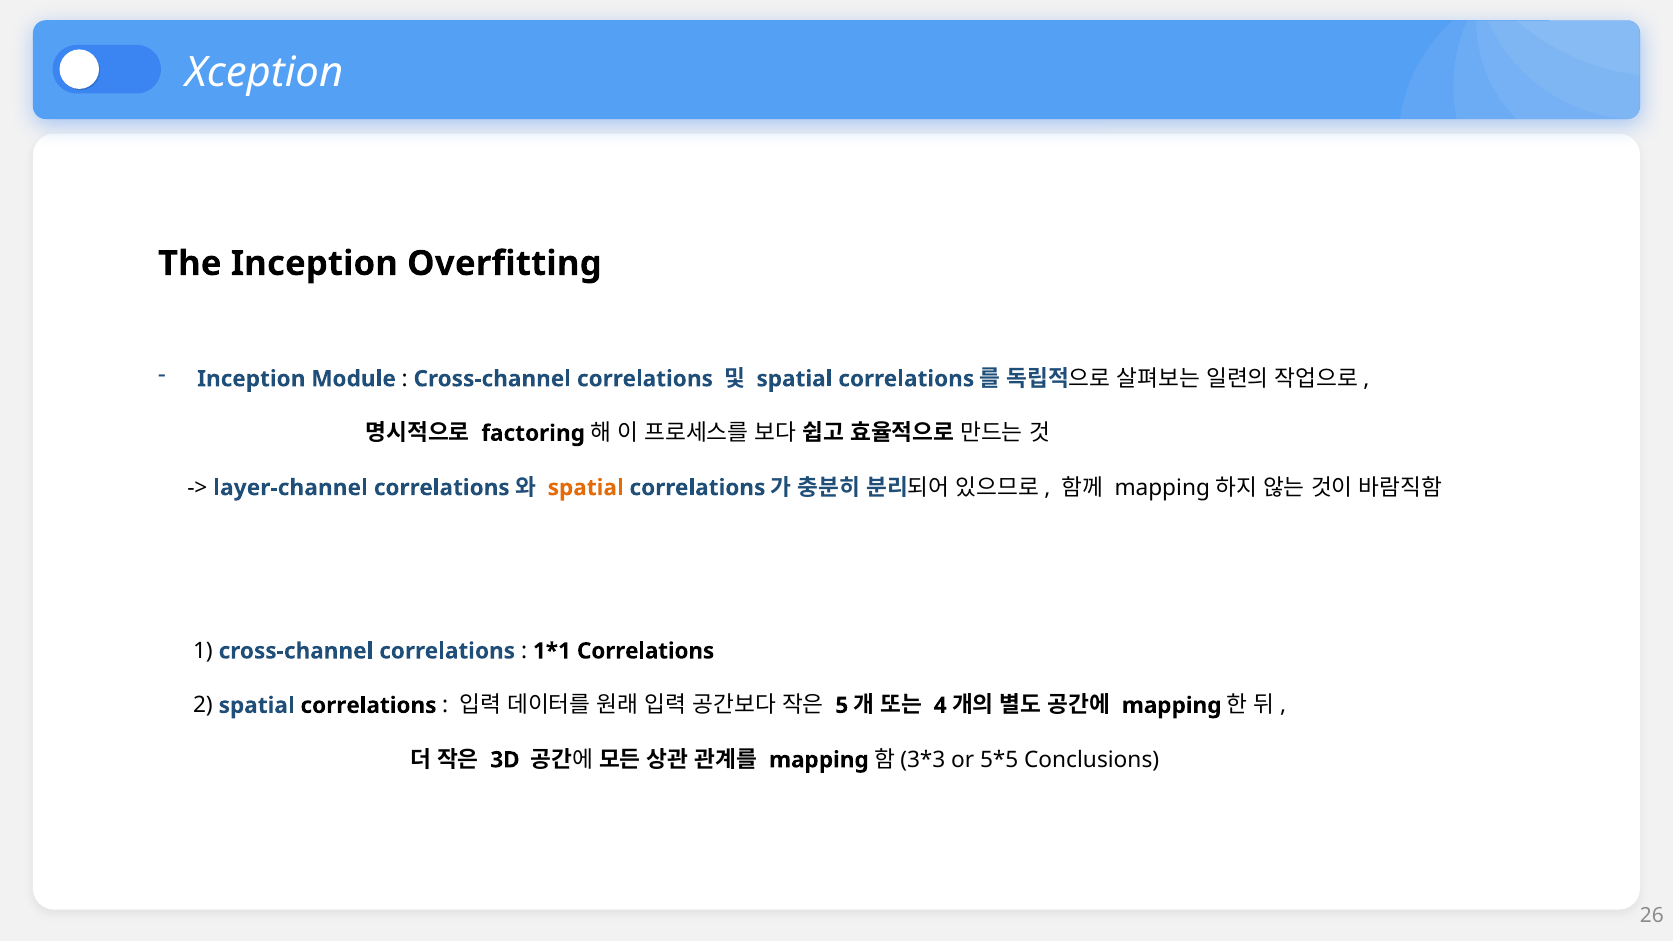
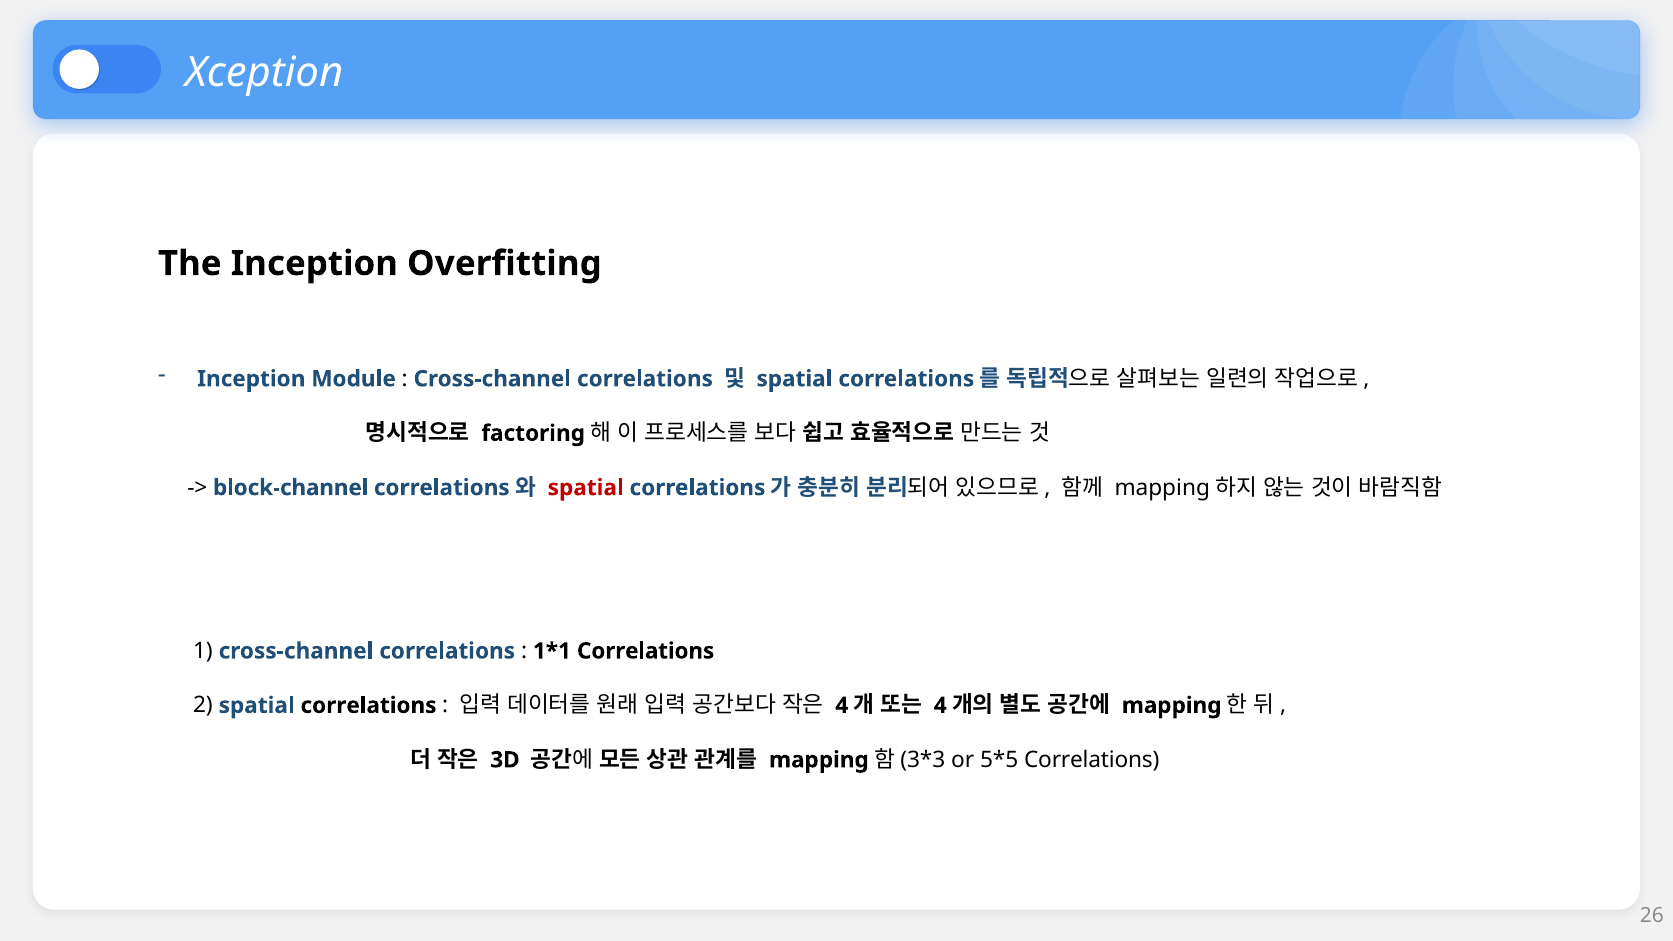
layer-channel: layer-channel -> block-channel
spatial at (586, 488) colour: orange -> red
5 at (842, 705): 5 -> 4
Conclusions at (1092, 760): Conclusions -> Correlations
